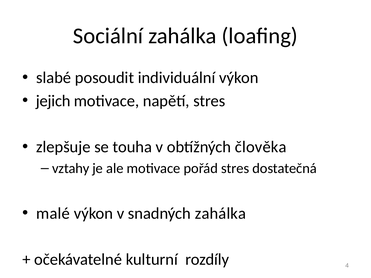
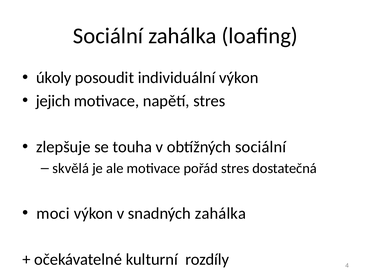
slabé: slabé -> úkoly
obtížných člověka: člověka -> sociální
vztahy: vztahy -> skvělá
malé: malé -> moci
